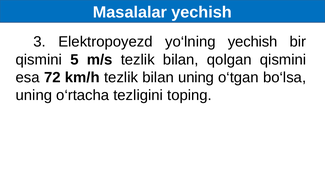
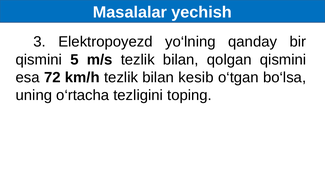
yo‘lning yechish: yechish -> qanday
bilan uning: uning -> kesib
